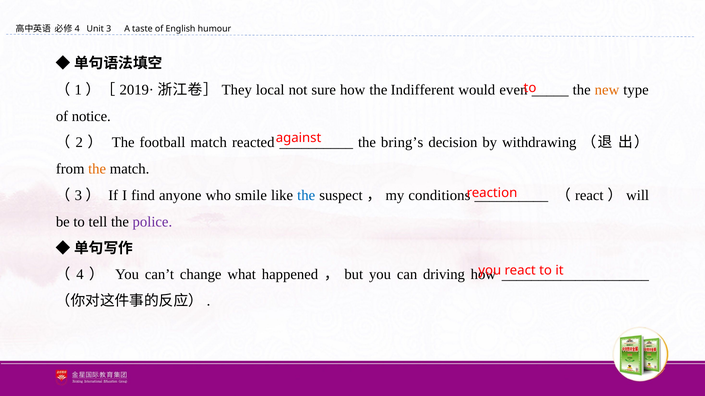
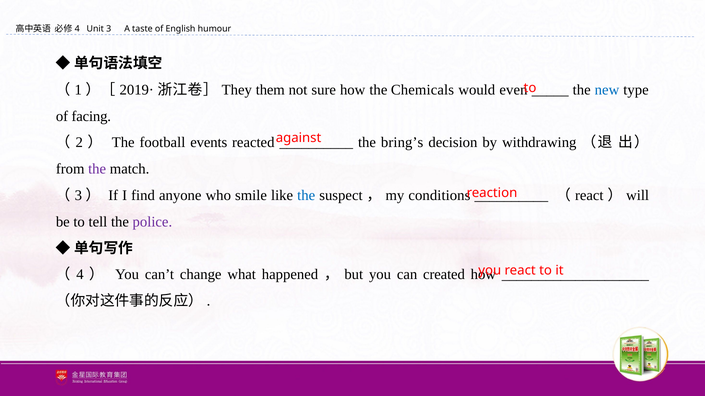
local: local -> them
Indifferent: Indifferent -> Chemicals
new colour: orange -> blue
notice: notice -> facing
football match: match -> events
the at (97, 169) colour: orange -> purple
driving: driving -> created
